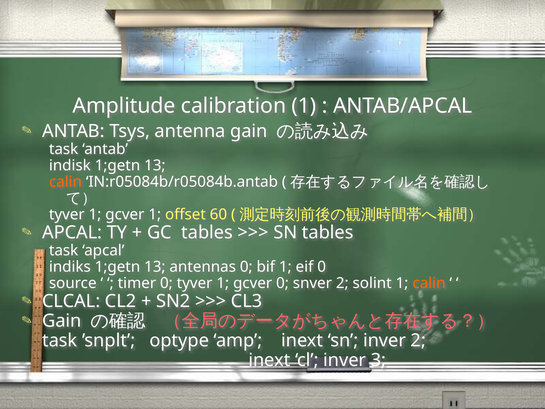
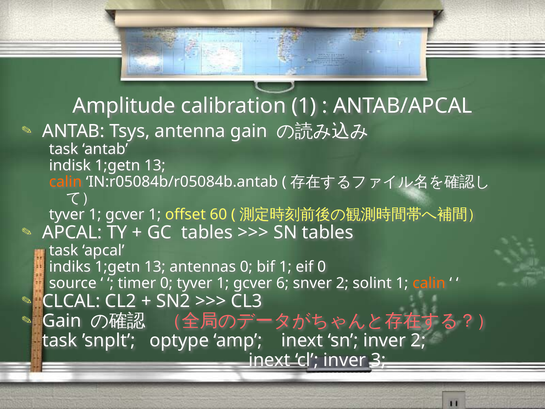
gcver 0: 0 -> 6
